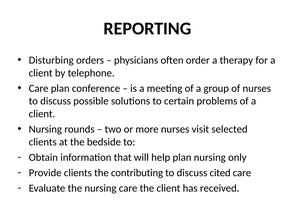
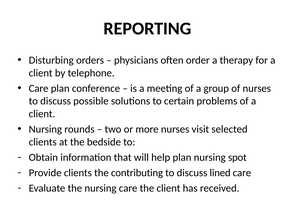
only: only -> spot
cited: cited -> lined
